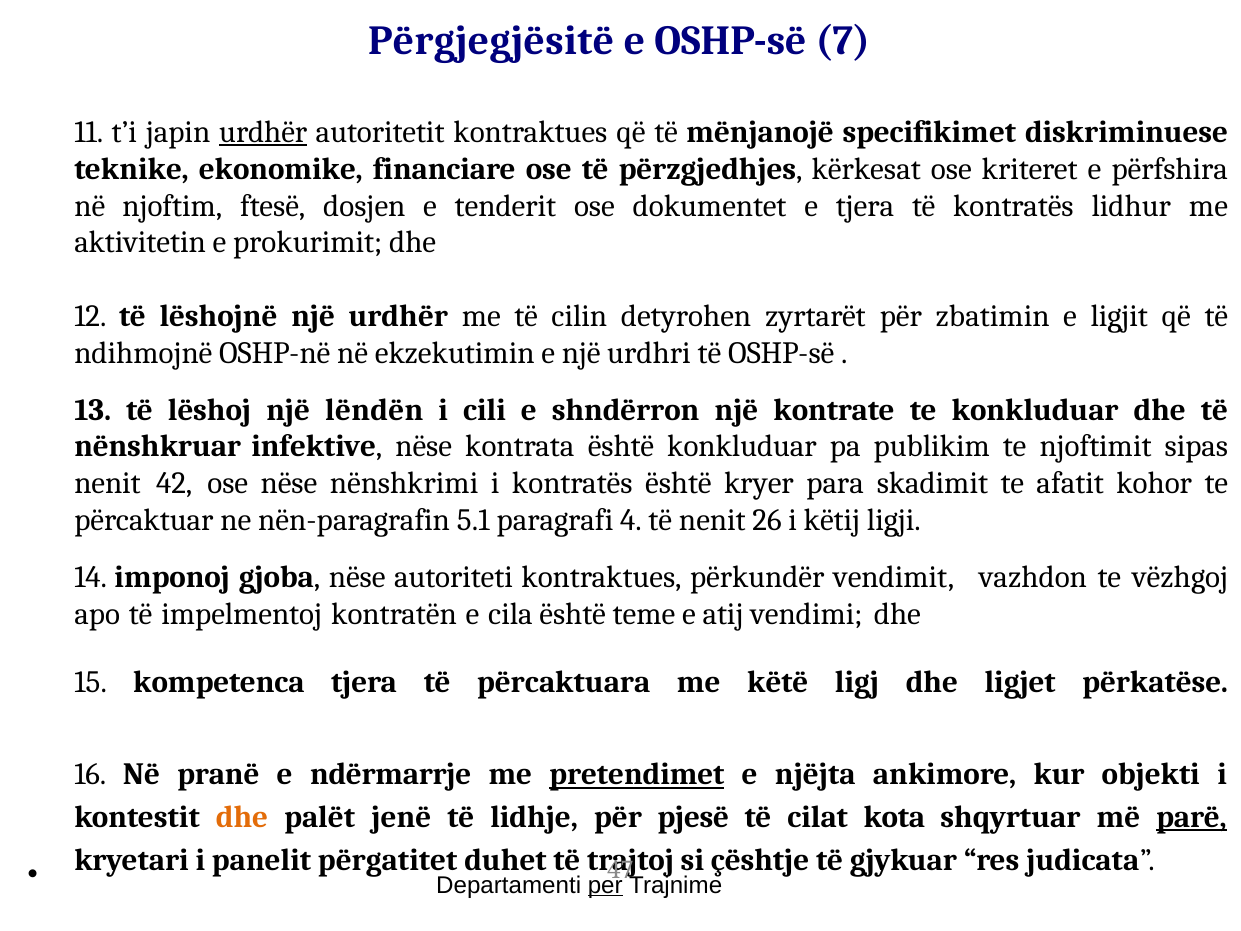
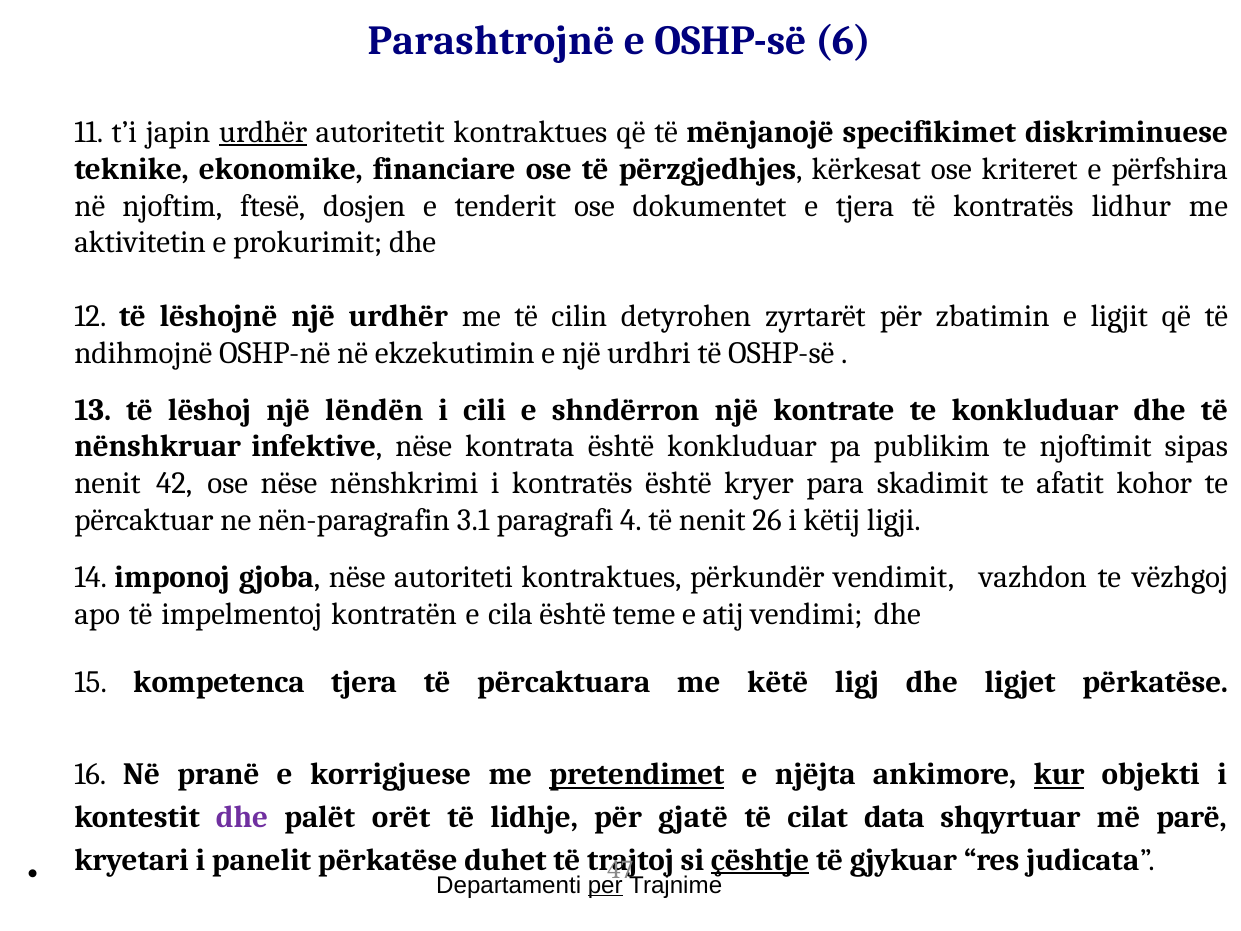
Përgjegjësitë: Përgjegjësitë -> Parashtrojnë
7: 7 -> 6
5.1: 5.1 -> 3.1
ndërmarrje: ndërmarrje -> korrigjuese
kur underline: none -> present
dhe at (242, 817) colour: orange -> purple
jenë: jenë -> orët
pjesë: pjesë -> gjatë
kota: kota -> data
parë underline: present -> none
panelit përgatitet: përgatitet -> përkatëse
çështje underline: none -> present
